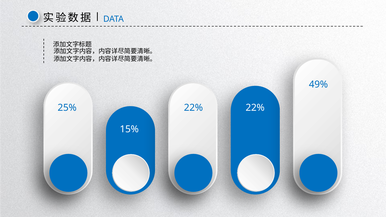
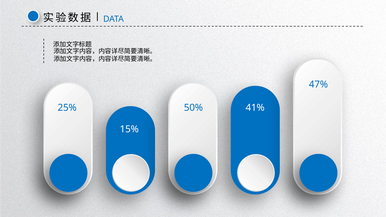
49%: 49% -> 47%
22% at (193, 108): 22% -> 50%
22% at (255, 108): 22% -> 41%
